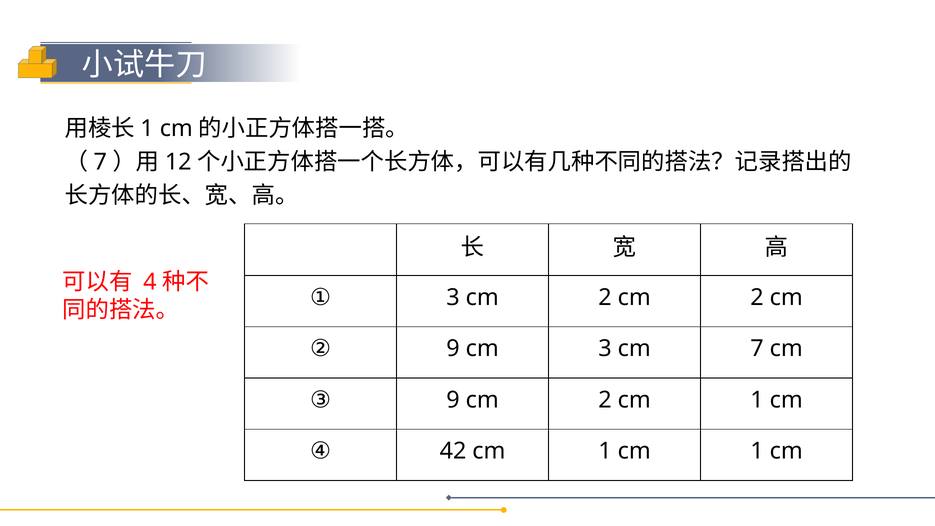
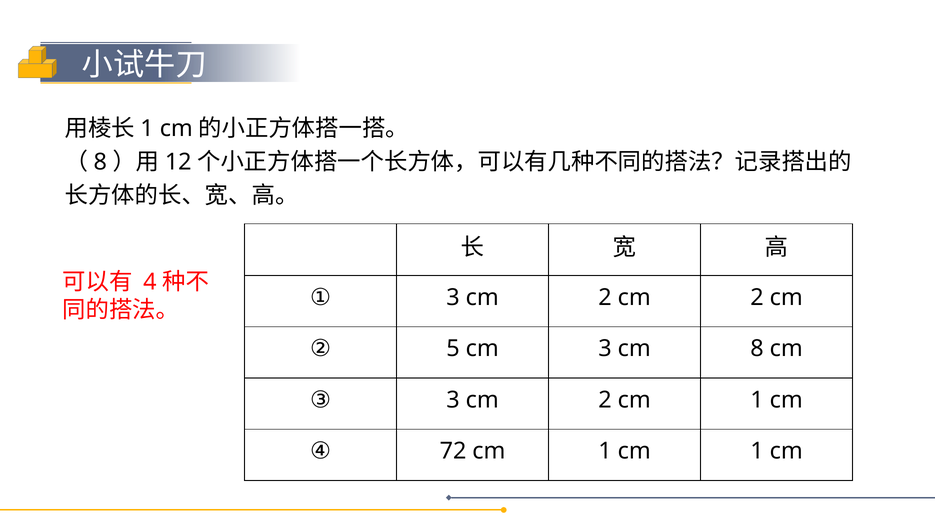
7 at (100, 162): 7 -> 8
② 9: 9 -> 5
cm 7: 7 -> 8
③ 9: 9 -> 3
42: 42 -> 72
